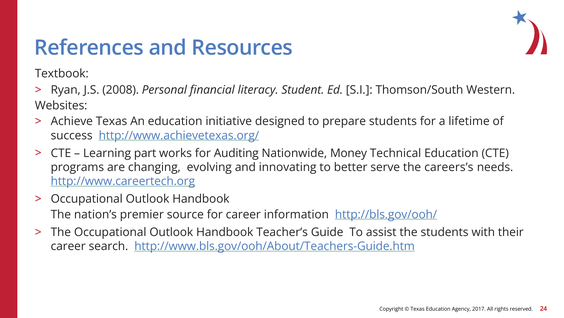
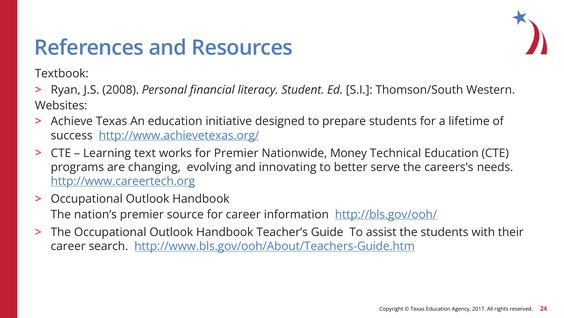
part: part -> text
for Auditing: Auditing -> Premier
